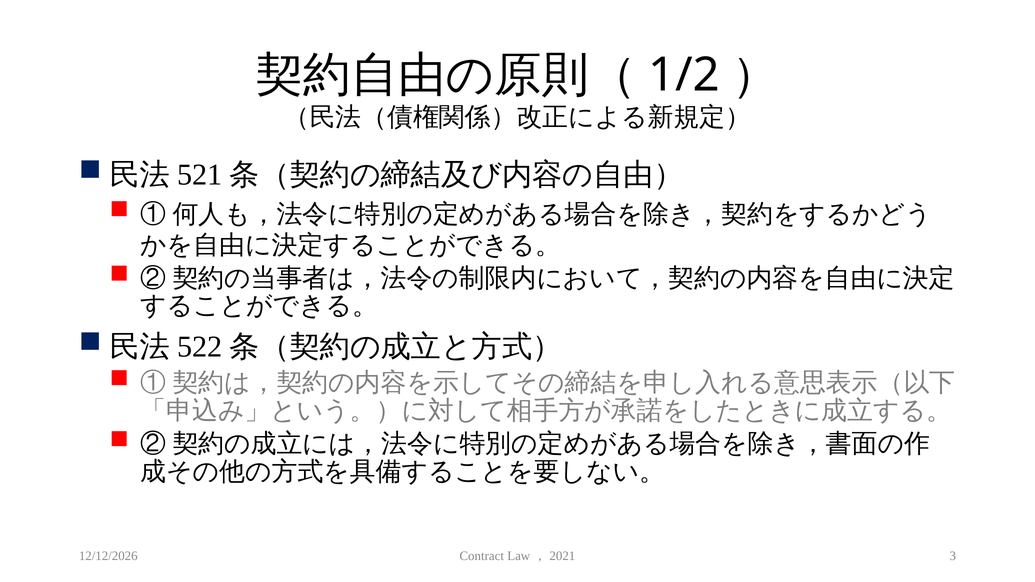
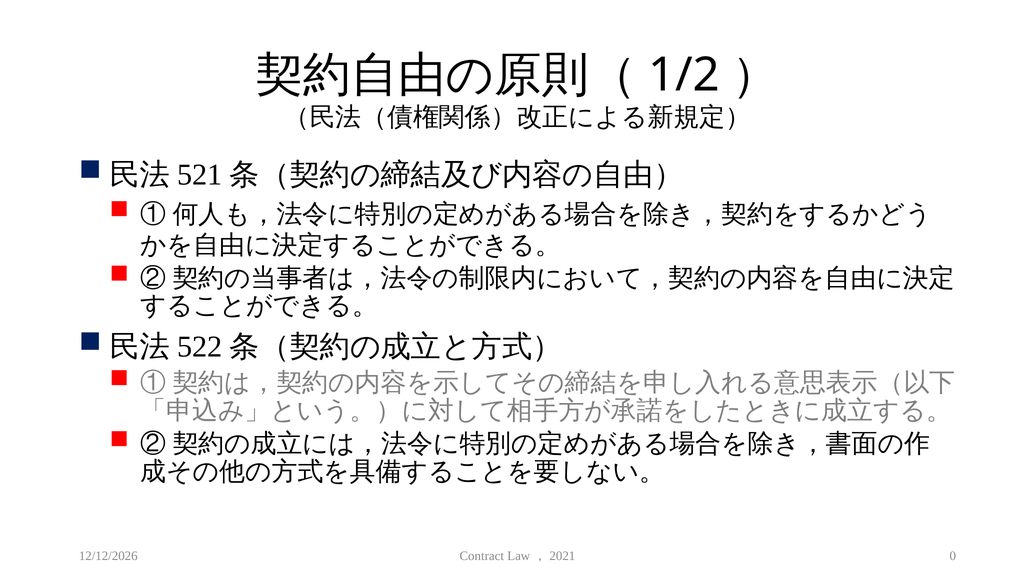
3: 3 -> 0
